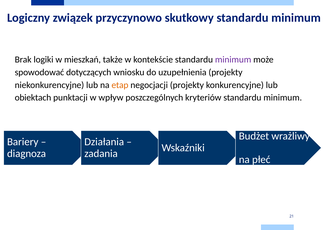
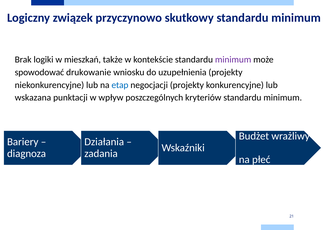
dotyczących: dotyczących -> drukowanie
etap colour: orange -> blue
obiektach: obiektach -> wskazana
